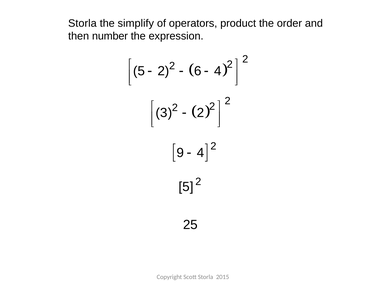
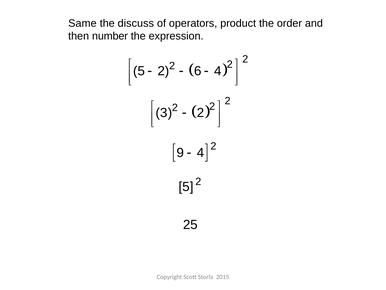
Storla at (82, 23): Storla -> Same
simplify: simplify -> discuss
